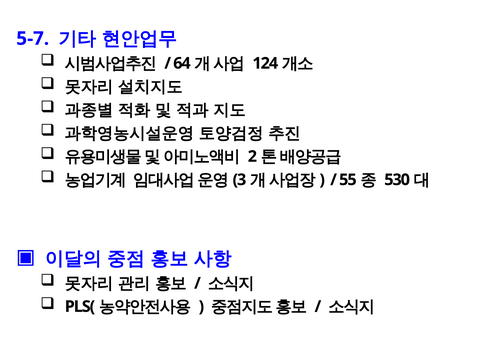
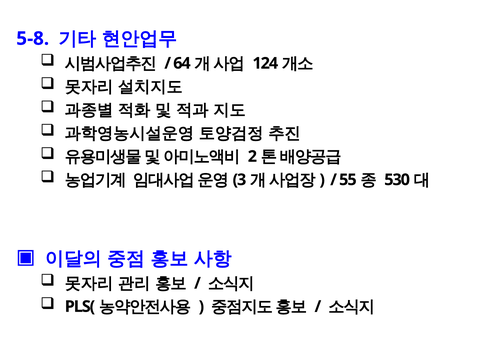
5-7: 5-7 -> 5-8
